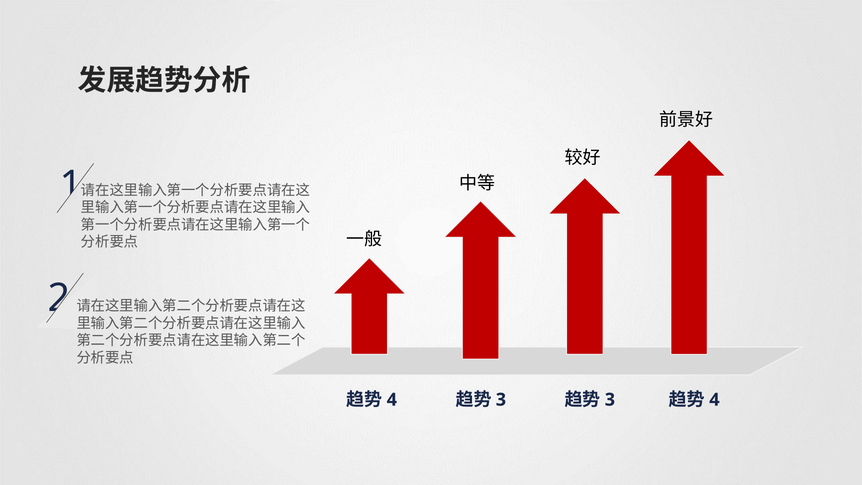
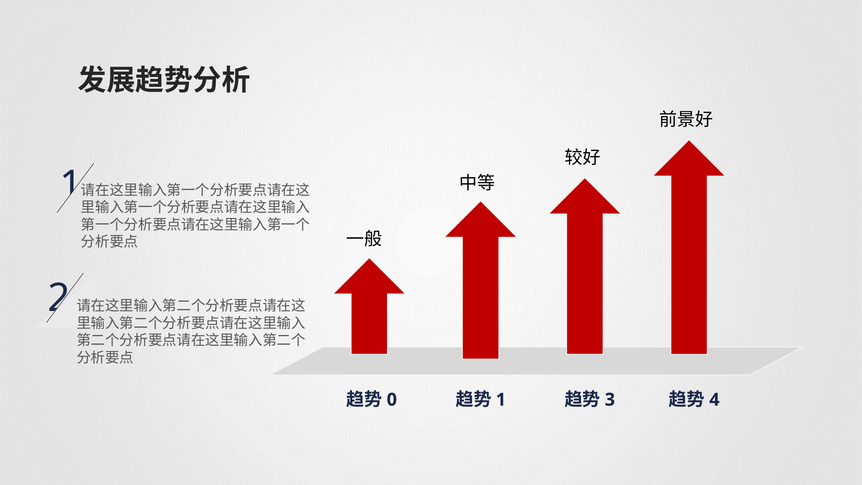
4 at (392, 400): 4 -> 0
3 at (501, 400): 3 -> 1
